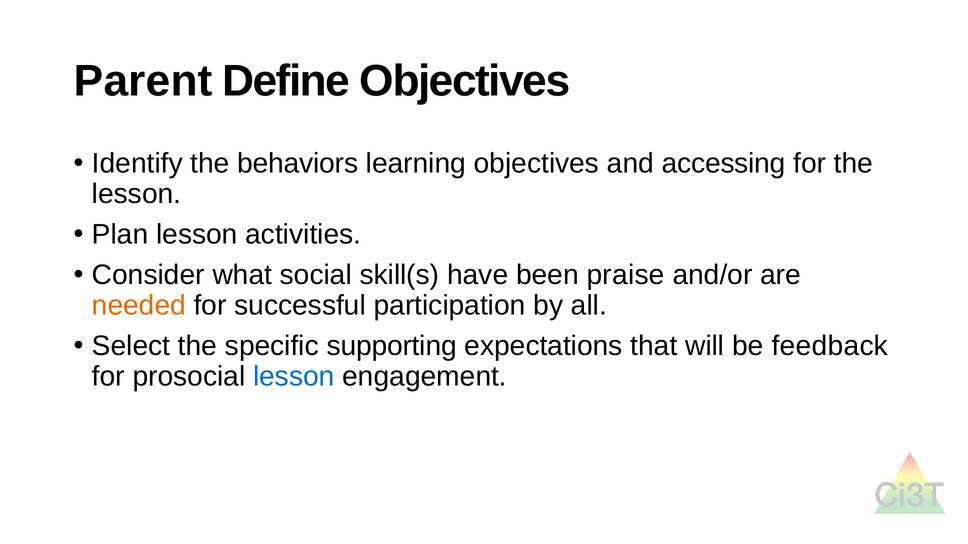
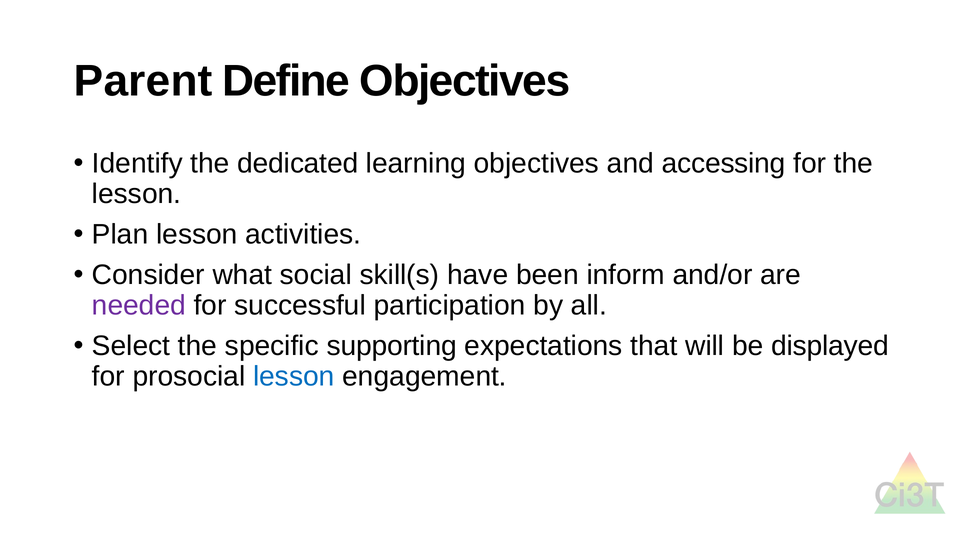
behaviors: behaviors -> dedicated
praise: praise -> inform
needed colour: orange -> purple
feedback: feedback -> displayed
